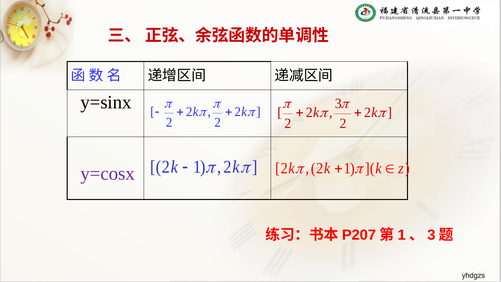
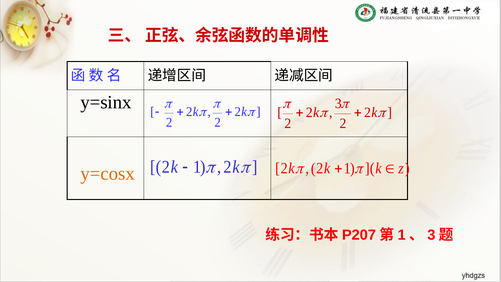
y=cosx colour: purple -> orange
